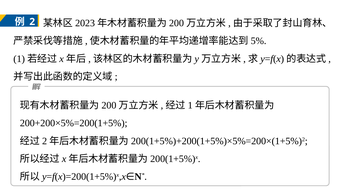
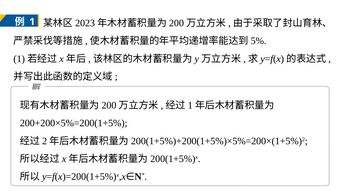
2 at (32, 22): 2 -> 1
